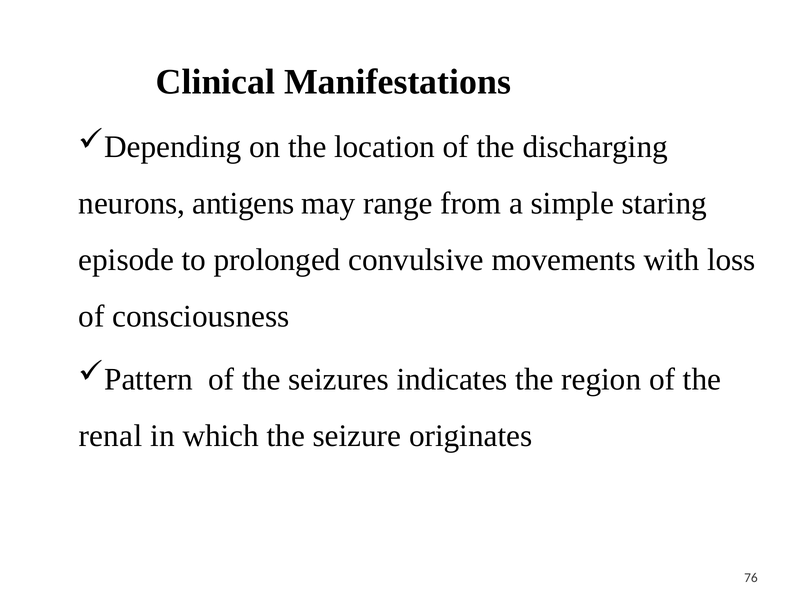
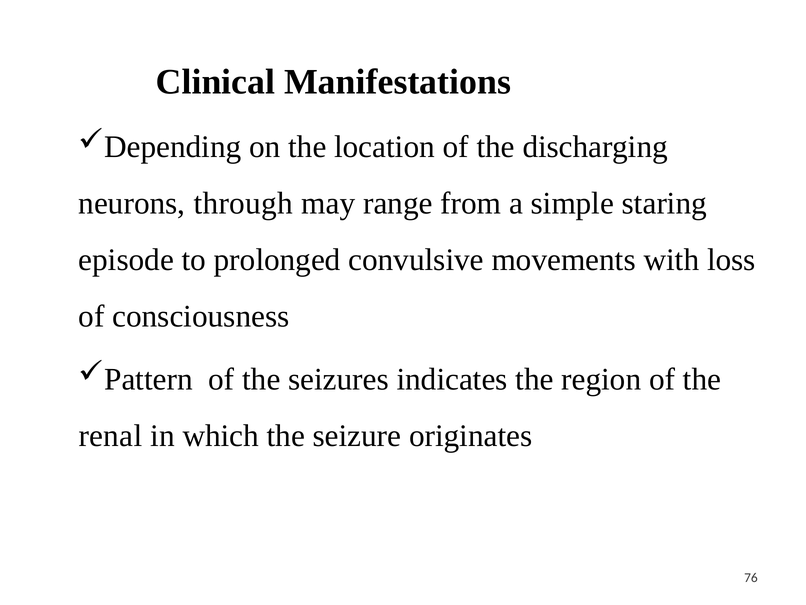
antigens: antigens -> through
